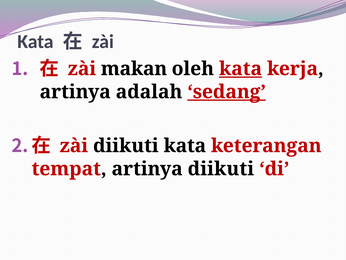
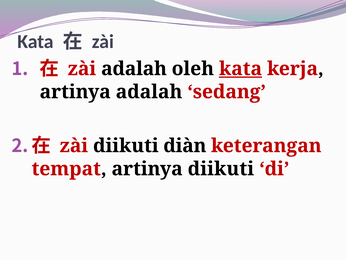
zài makan: makan -> adalah
sedang underline: present -> none
diikuti kata: kata -> diàn
